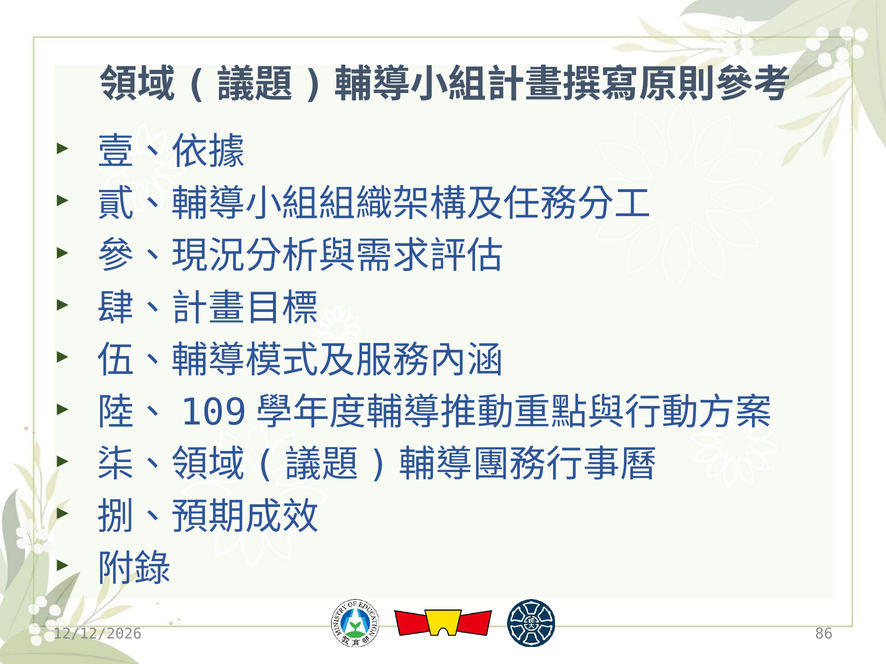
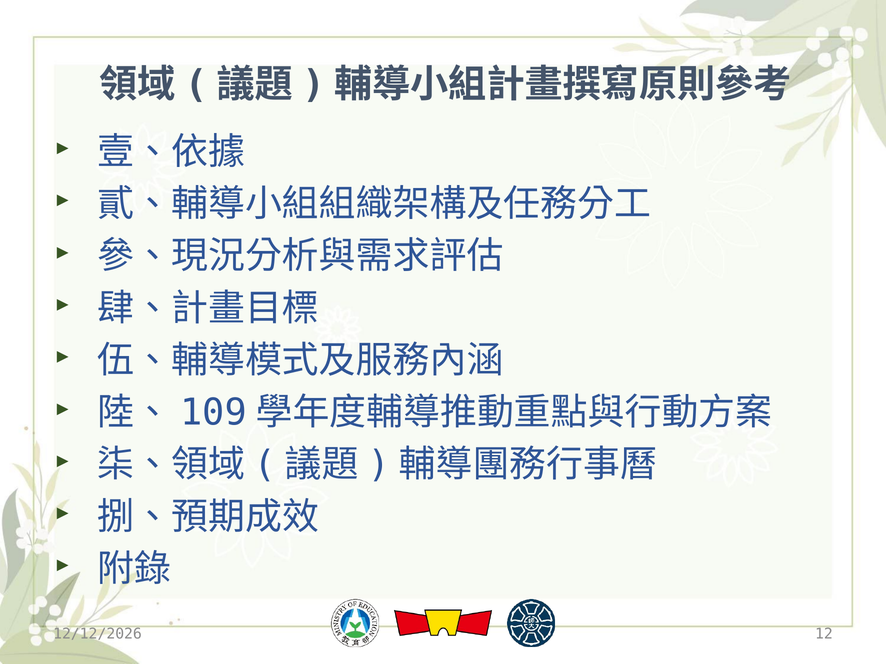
86: 86 -> 12
